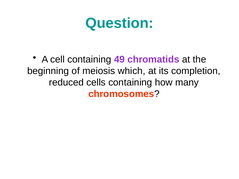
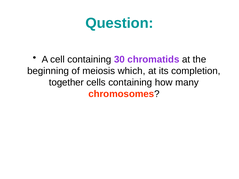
49: 49 -> 30
reduced: reduced -> together
